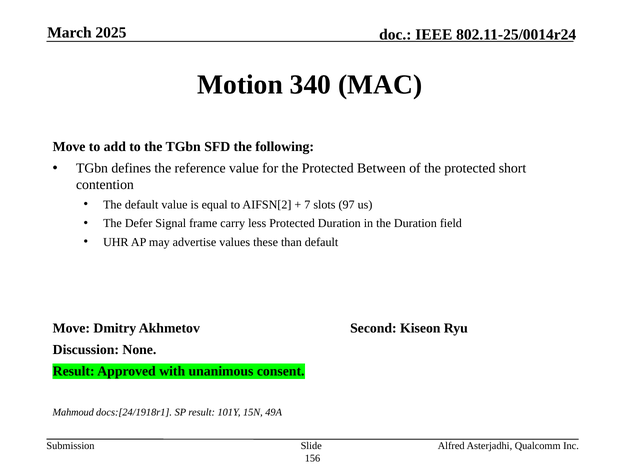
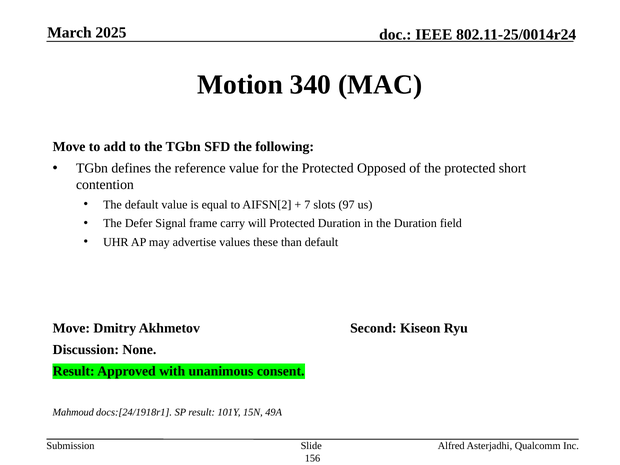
Between: Between -> Opposed
less: less -> will
